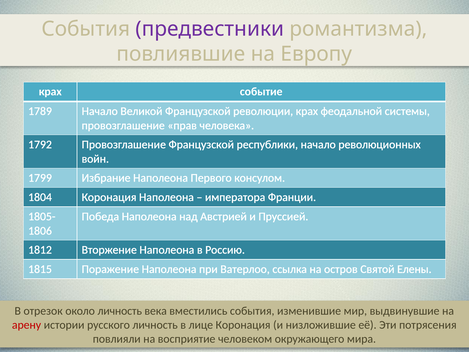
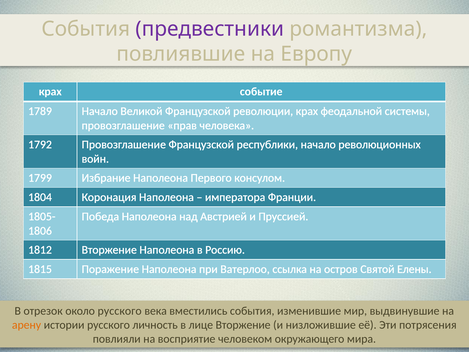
около личность: личность -> русского
арену colour: red -> orange
лице Коронация: Коронация -> Вторжение
